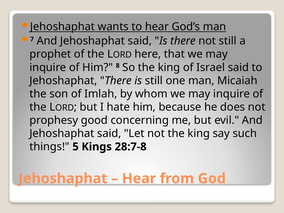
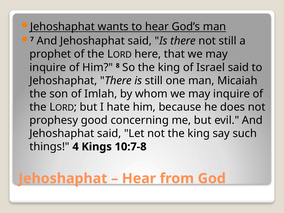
5: 5 -> 4
28:7-8: 28:7-8 -> 10:7-8
